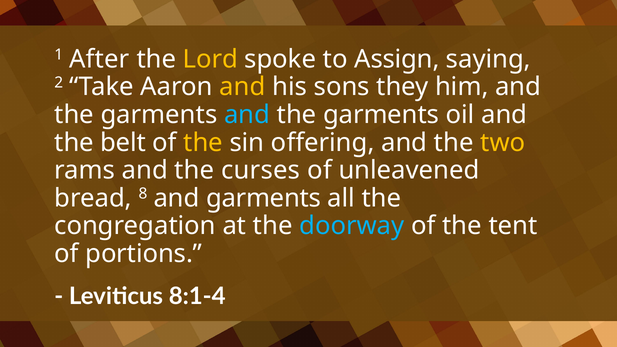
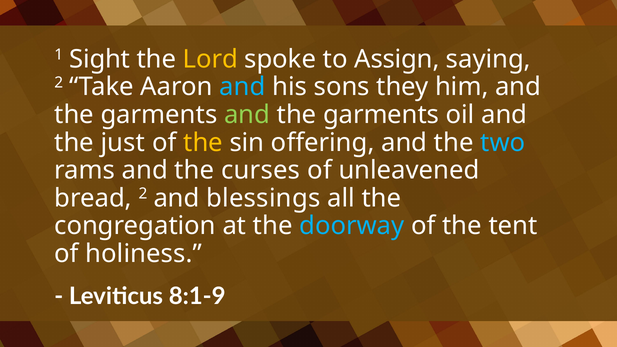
After: After -> Sight
and at (243, 87) colour: yellow -> light blue
and at (247, 115) colour: light blue -> light green
belt: belt -> just
two colour: yellow -> light blue
bread 8: 8 -> 2
and garments: garments -> blessings
portions: portions -> holiness
8:1-4: 8:1-4 -> 8:1-9
